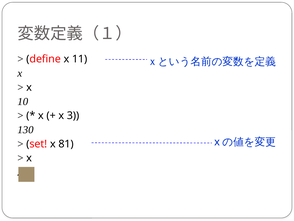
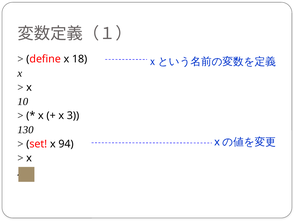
11: 11 -> 18
81: 81 -> 94
